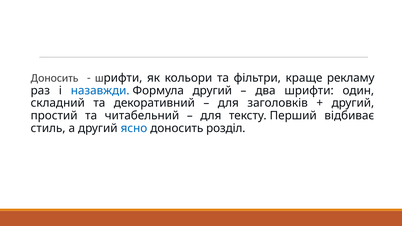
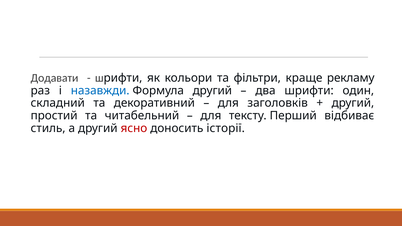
Доносить at (54, 78): Доносить -> Додавати
ясно colour: blue -> red
розділ: розділ -> історії
